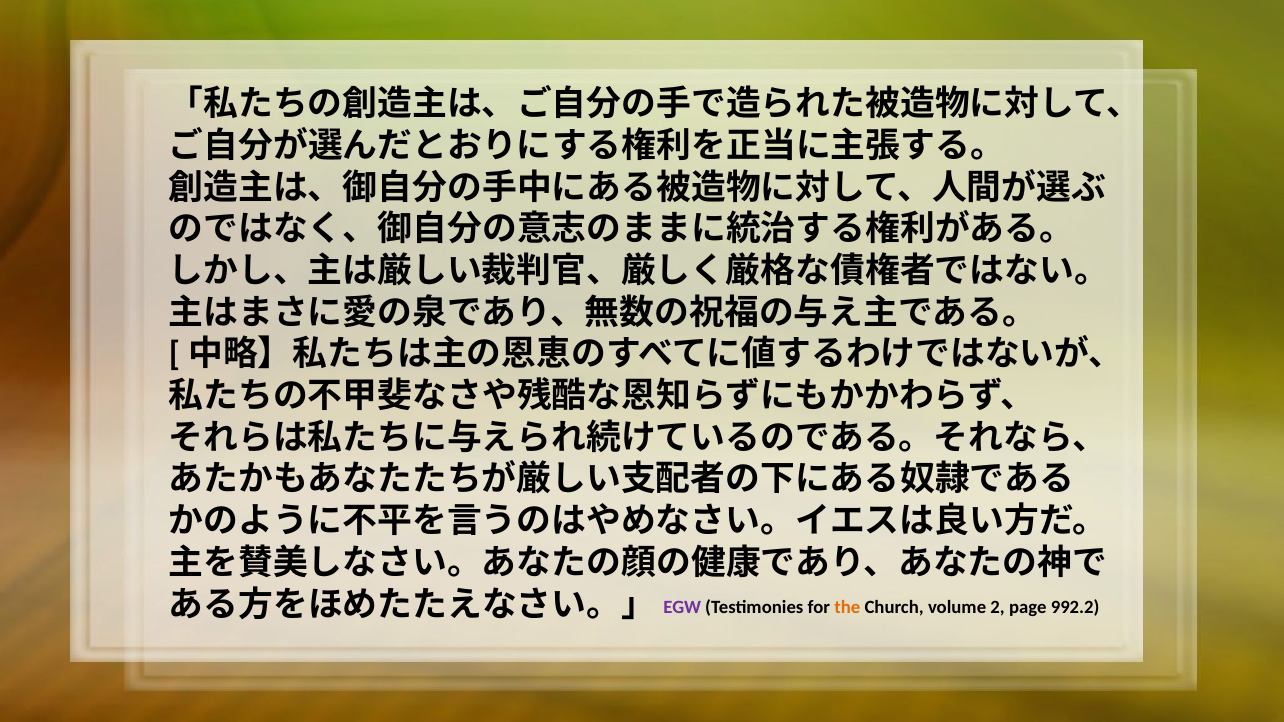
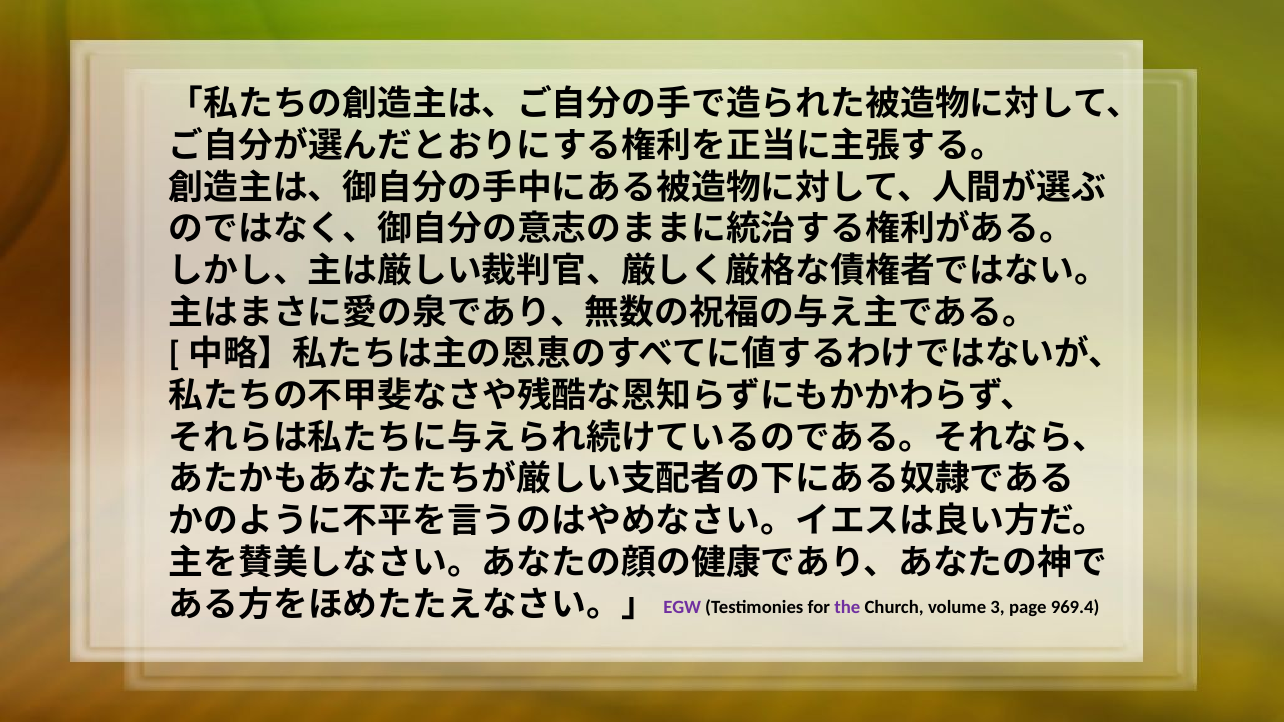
the colour: orange -> purple
2: 2 -> 3
992.2: 992.2 -> 969.4
